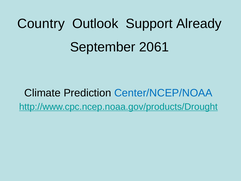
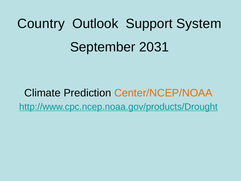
Already: Already -> System
2061: 2061 -> 2031
Center/NCEP/NOAA colour: blue -> orange
